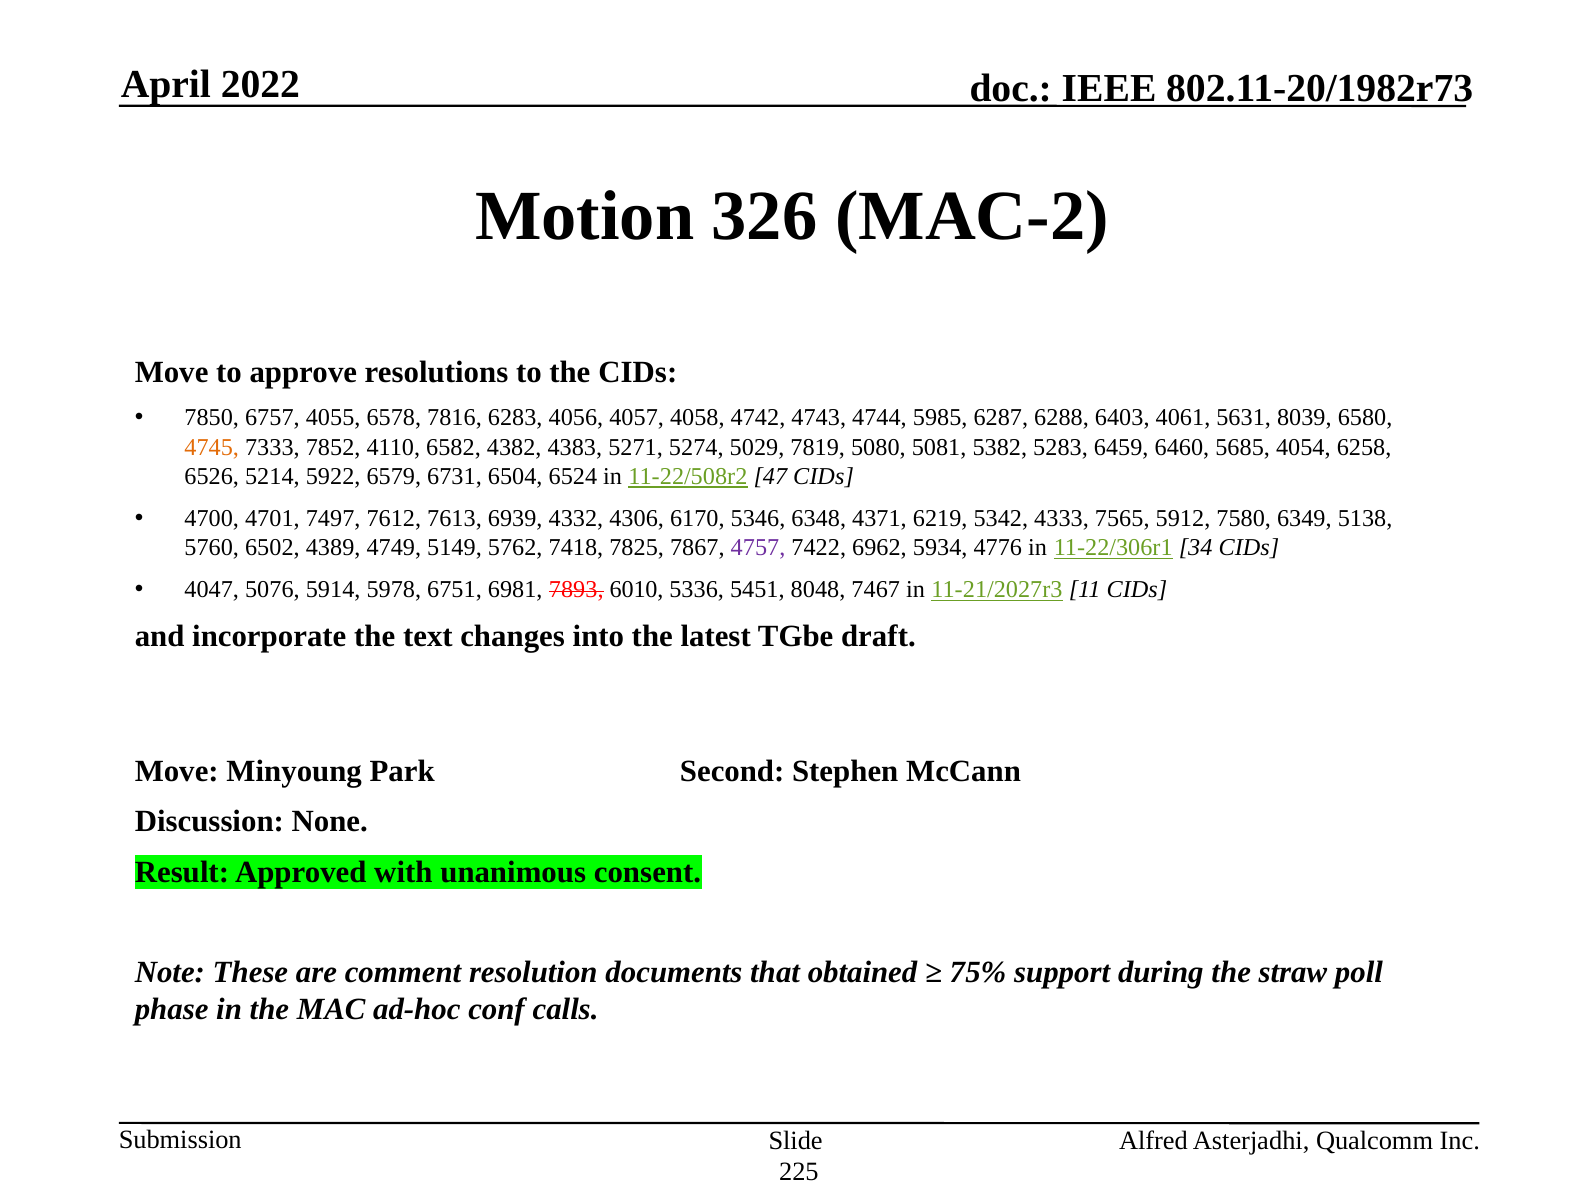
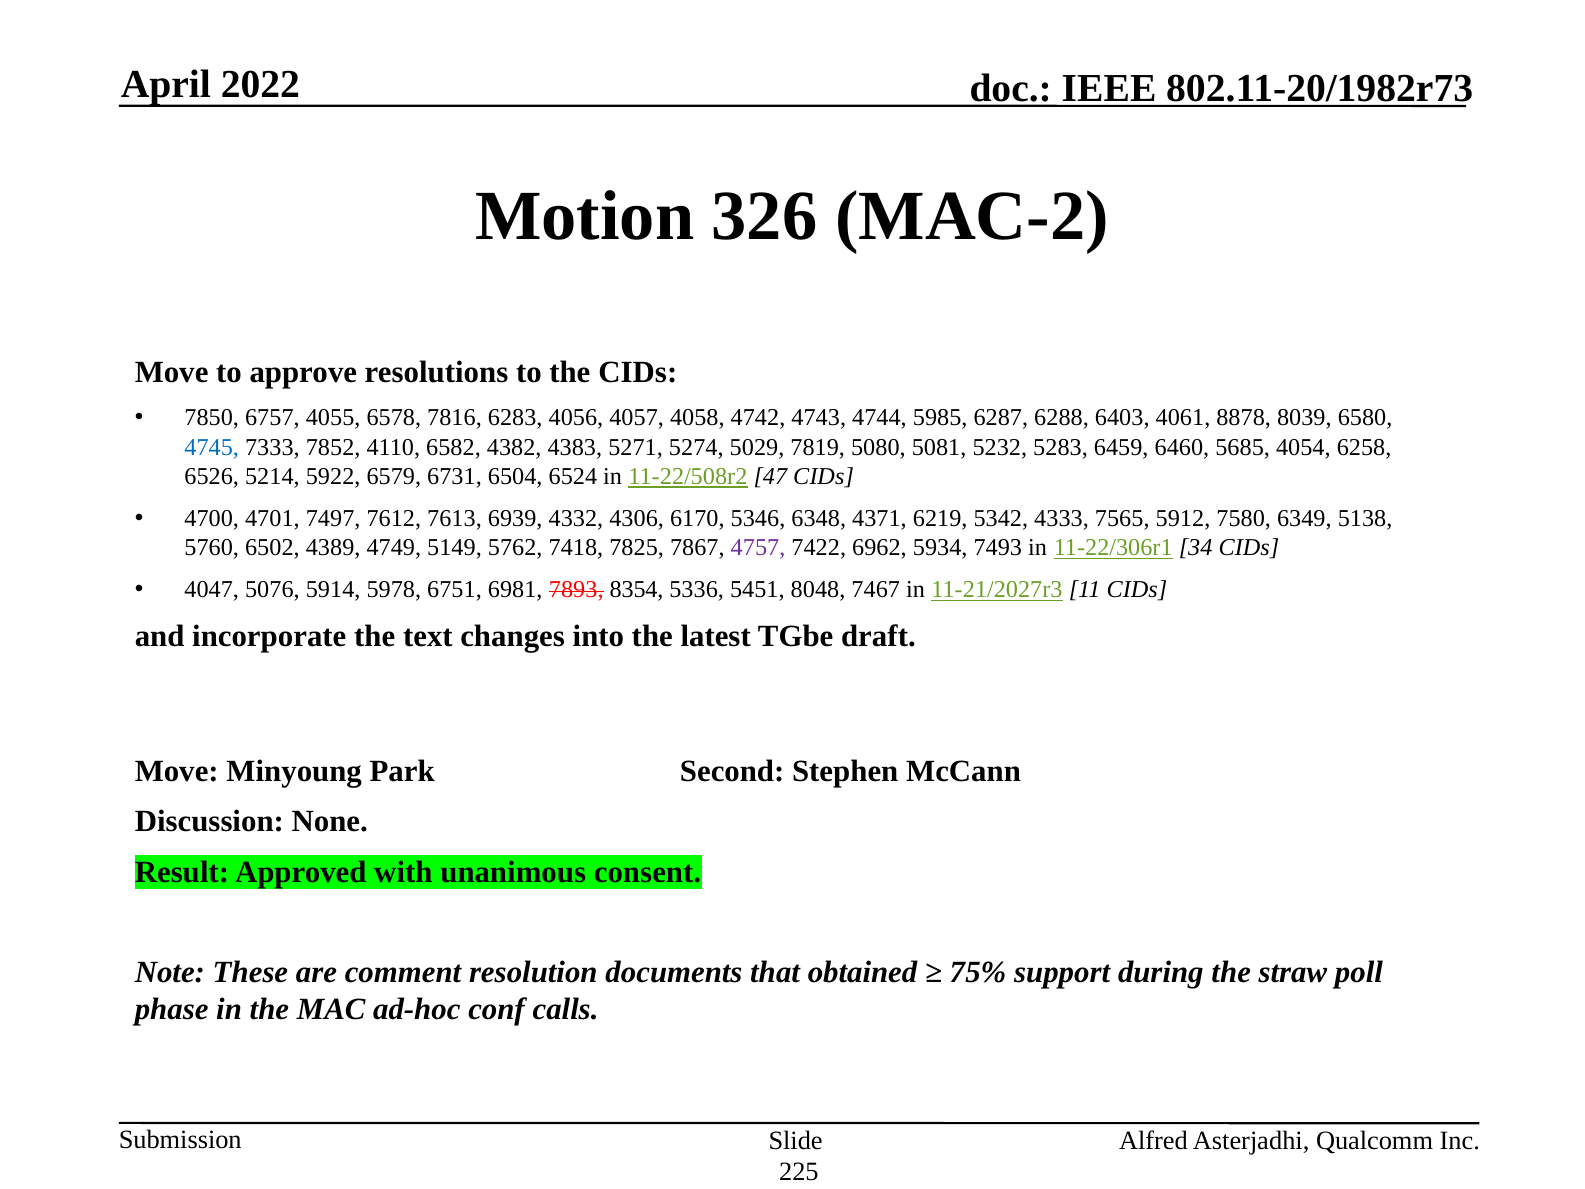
5631: 5631 -> 8878
4745 colour: orange -> blue
5382: 5382 -> 5232
4776: 4776 -> 7493
6010: 6010 -> 8354
